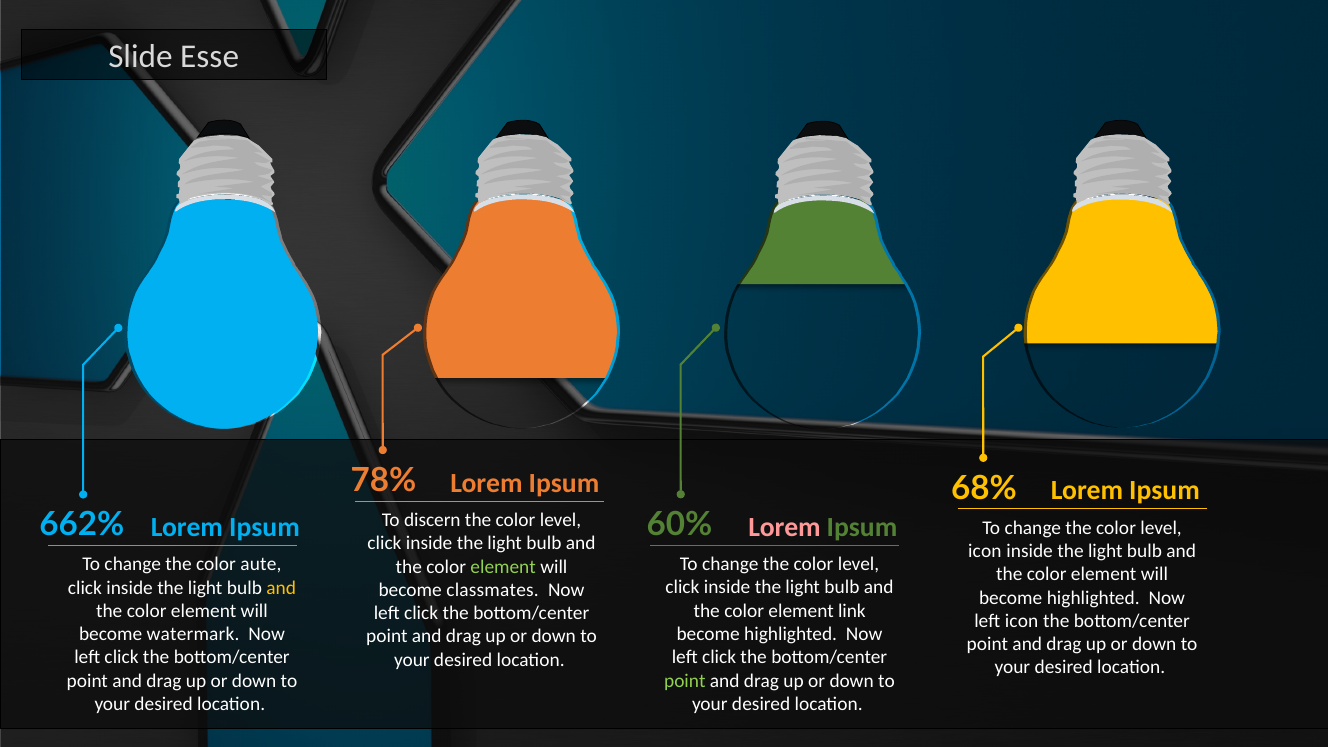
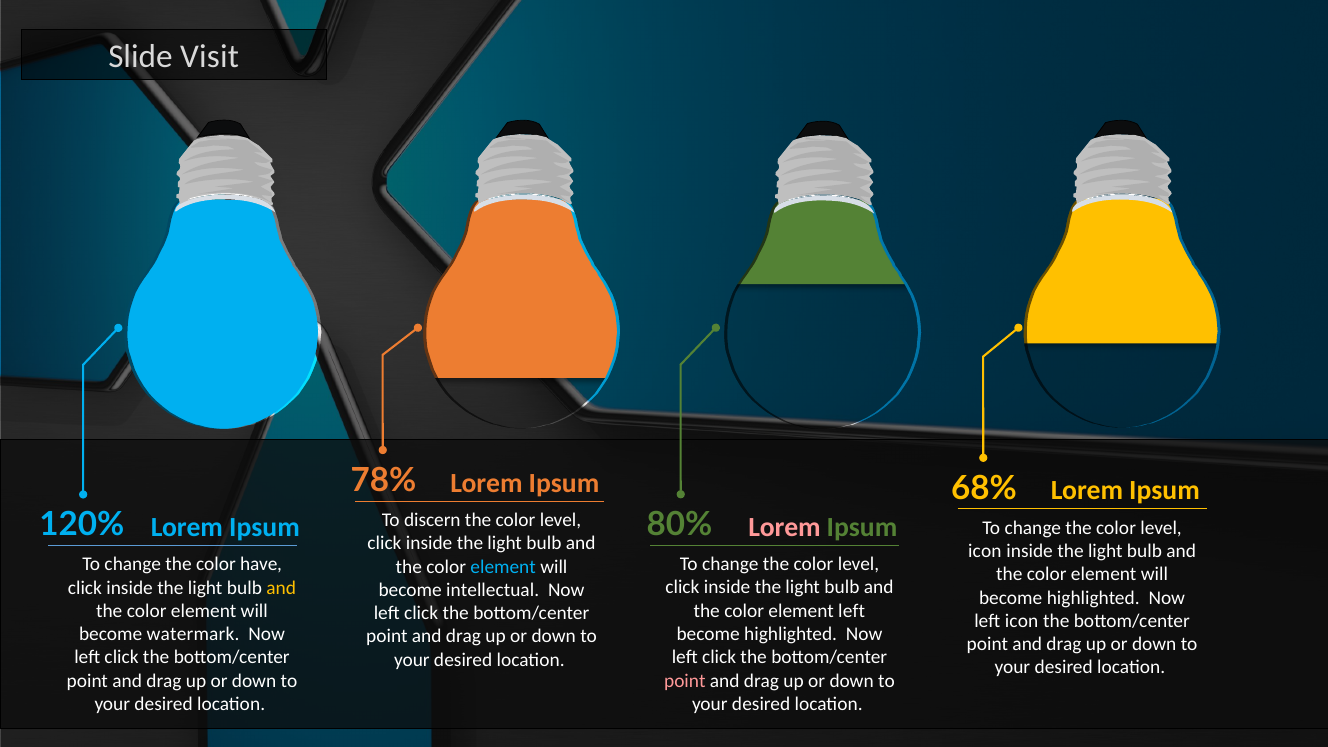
Esse: Esse -> Visit
60%: 60% -> 80%
662%: 662% -> 120%
aute: aute -> have
element at (503, 567) colour: light green -> light blue
classmates: classmates -> intellectual
element link: link -> left
point at (685, 681) colour: light green -> pink
